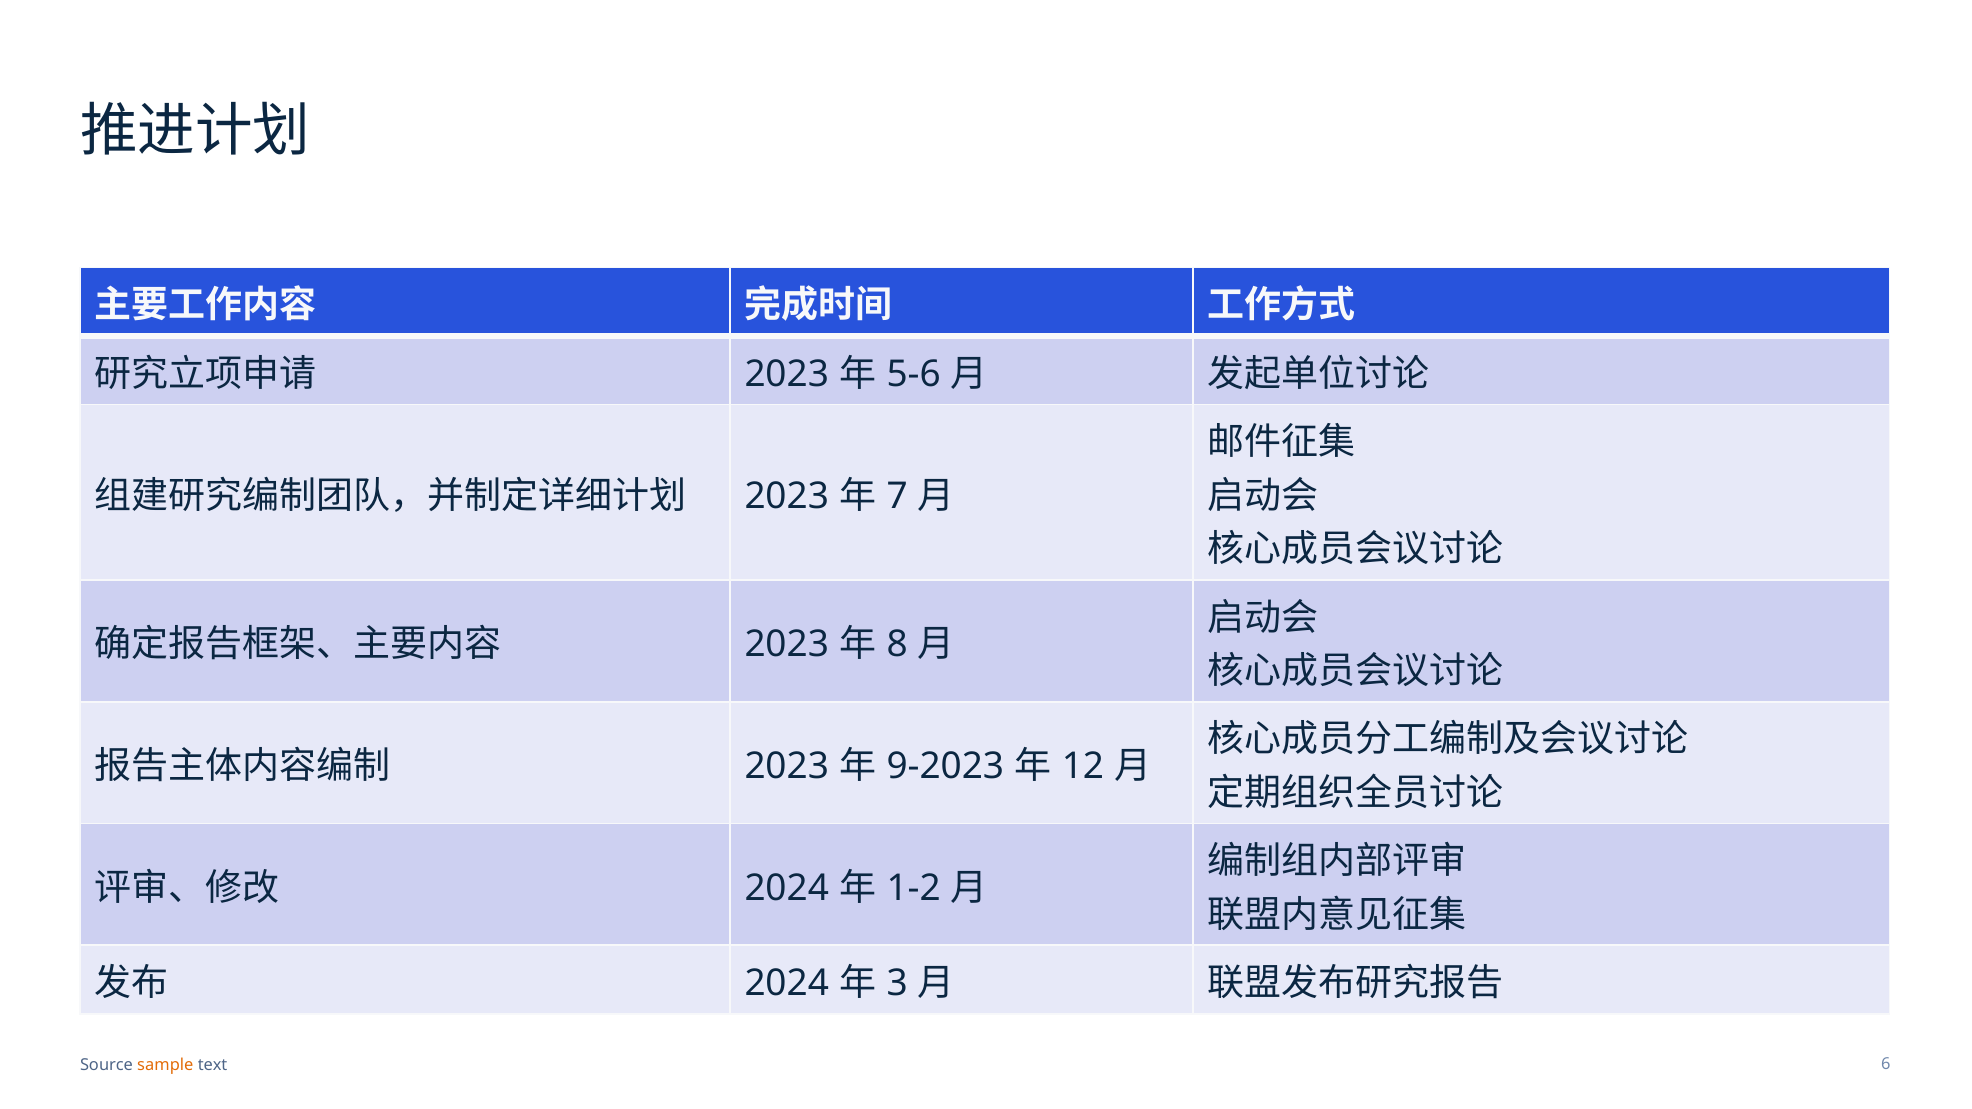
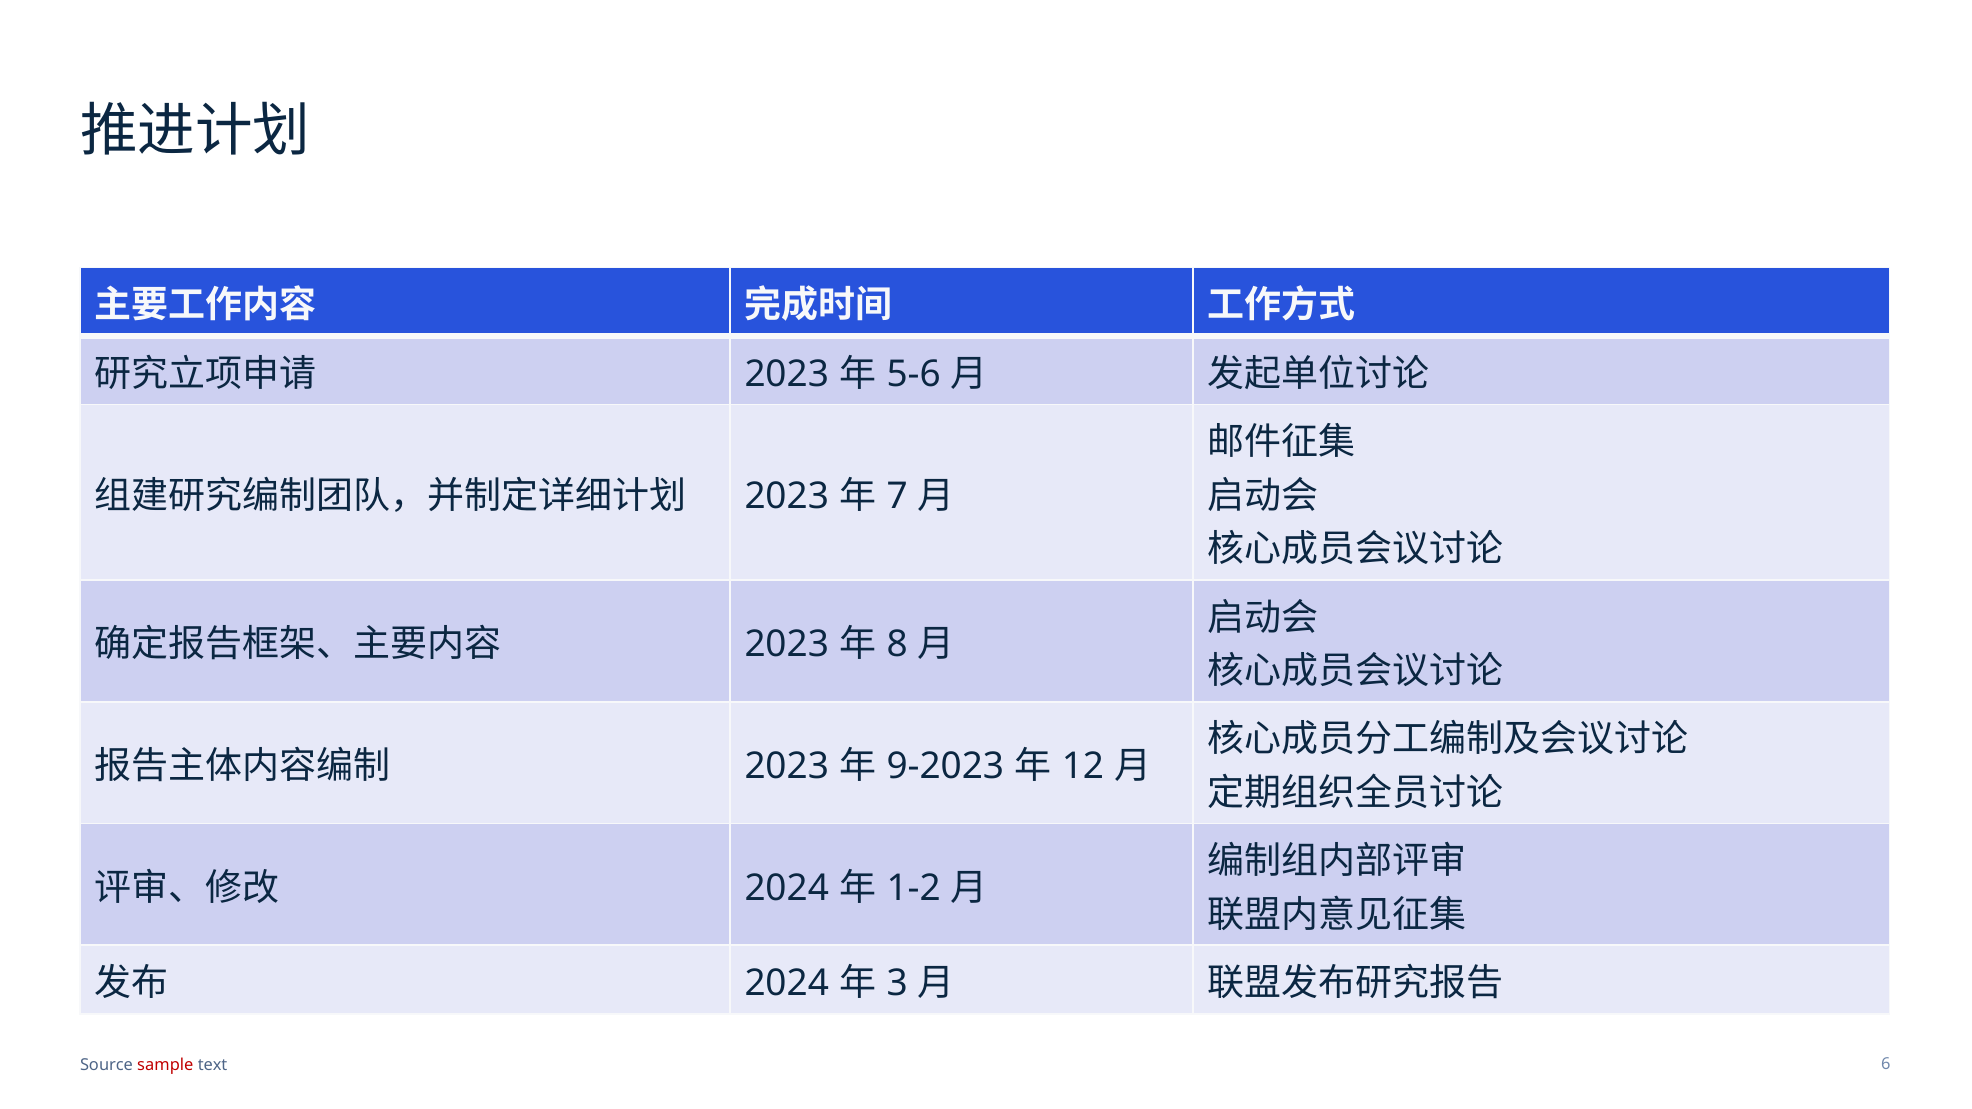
sample colour: orange -> red
